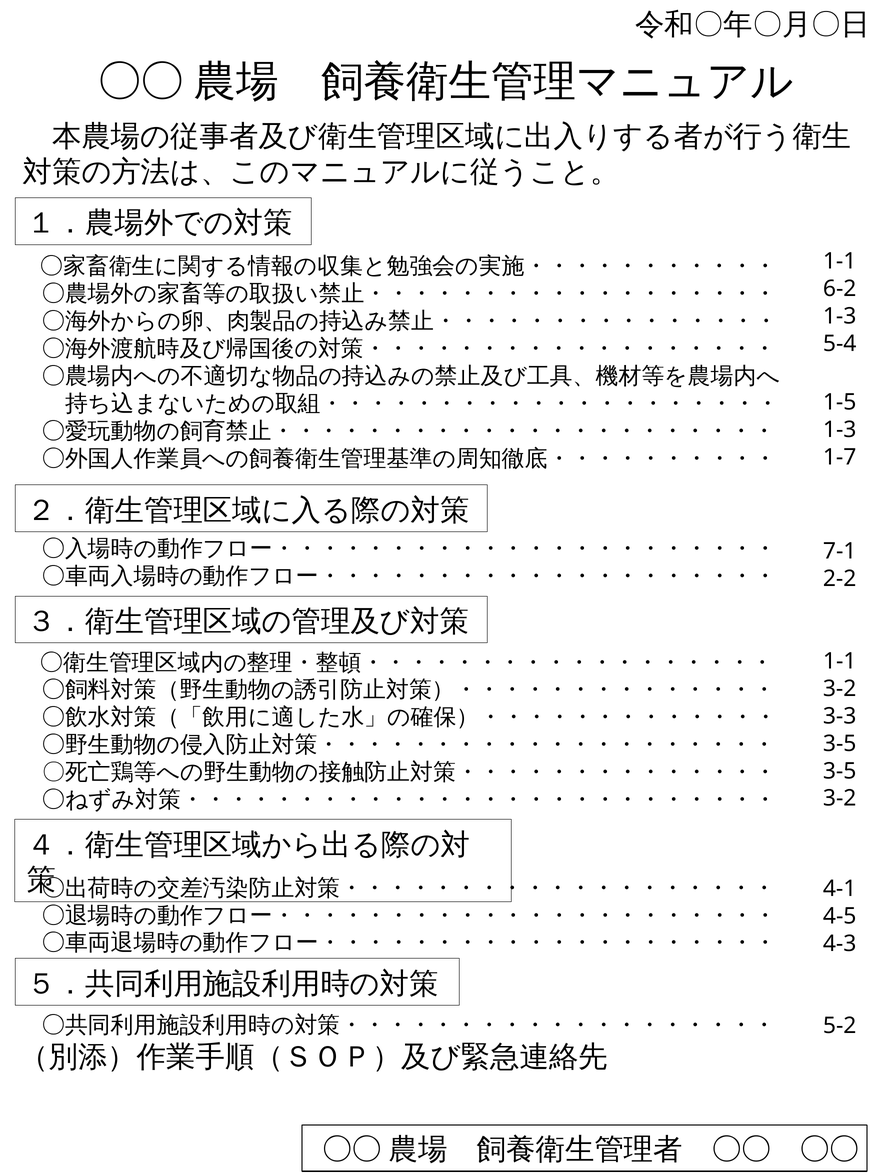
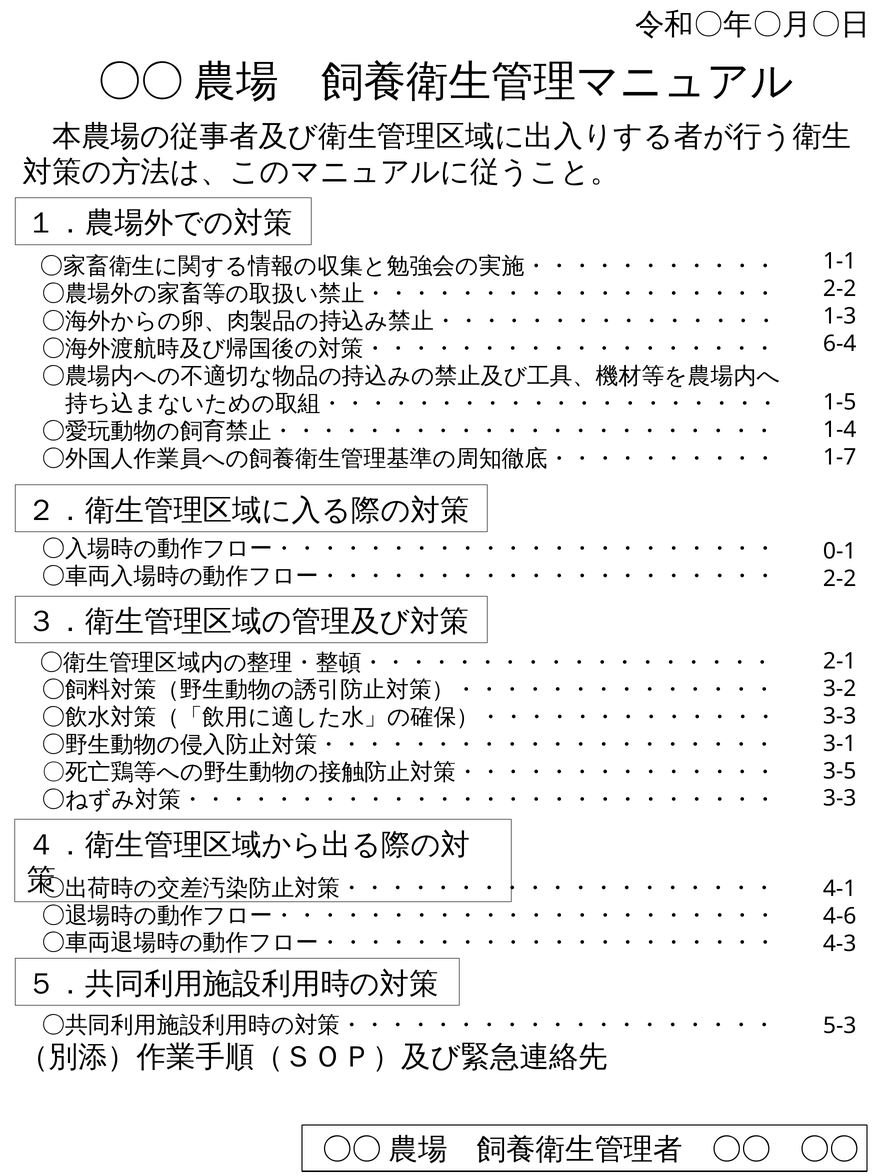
6-2 at (840, 289): 6-2 -> 2-2
5-4: 5-4 -> 6-4
1-3 at (840, 430): 1-3 -> 1-4
7-1: 7-1 -> 0-1
1-1 at (840, 661): 1-1 -> 2-1
3-5 at (840, 744): 3-5 -> 3-1
3-2 at (840, 798): 3-2 -> 3-3
4-5: 4-5 -> 4-6
5-2: 5-2 -> 5-3
